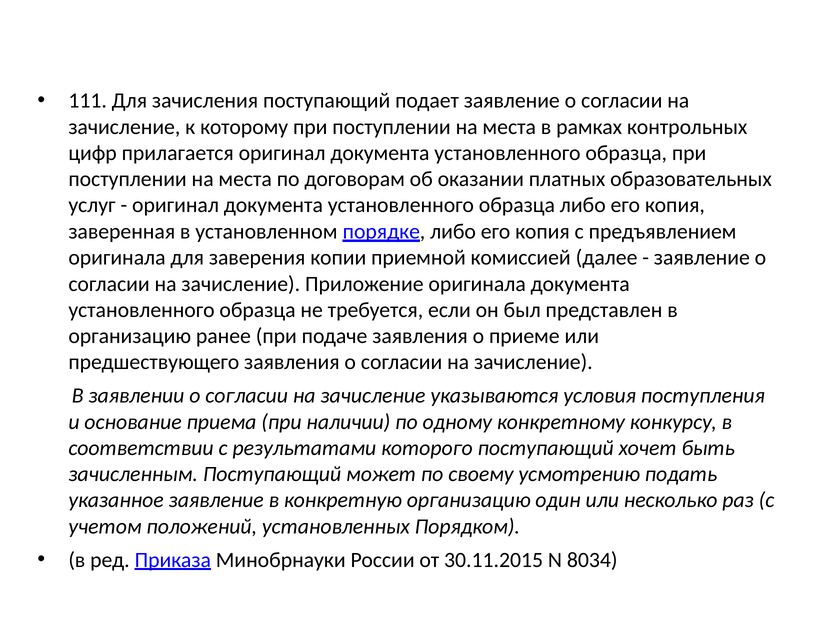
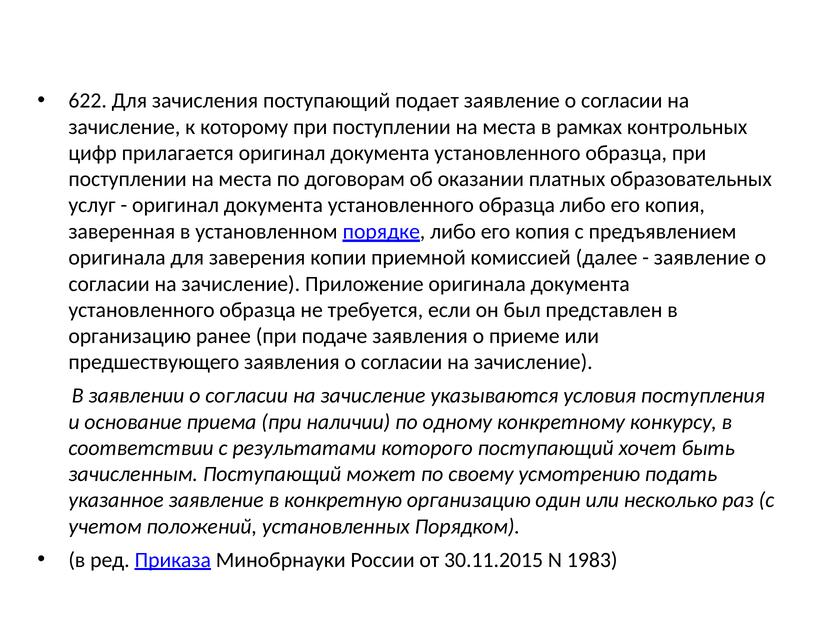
111: 111 -> 622
8034: 8034 -> 1983
